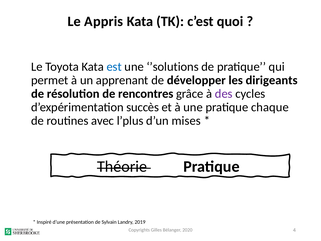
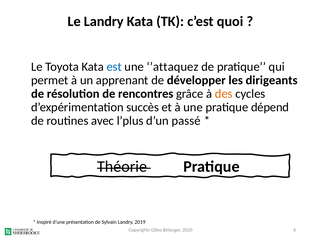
Le Appris: Appris -> Landry
’solutions: ’solutions -> ’attaquez
des colour: purple -> orange
chaque: chaque -> dépend
mises: mises -> passé
